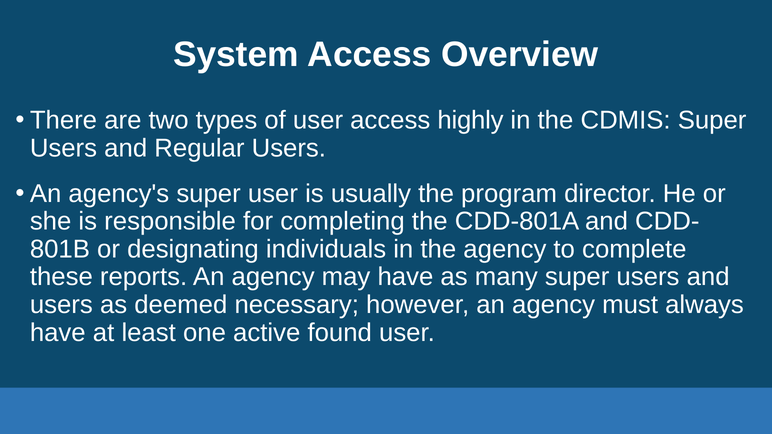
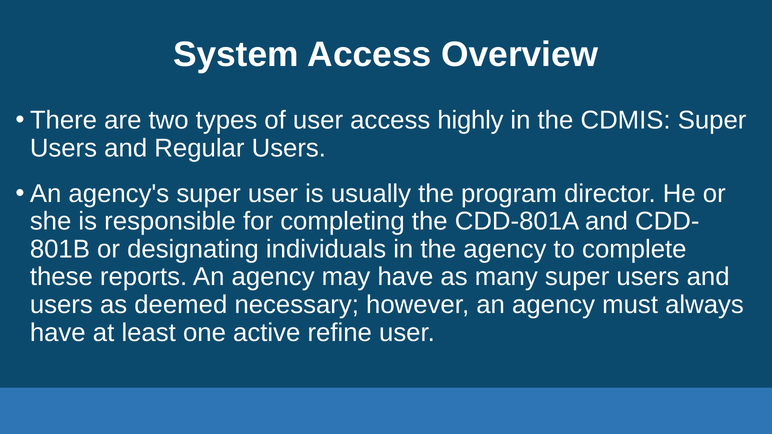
found: found -> refine
